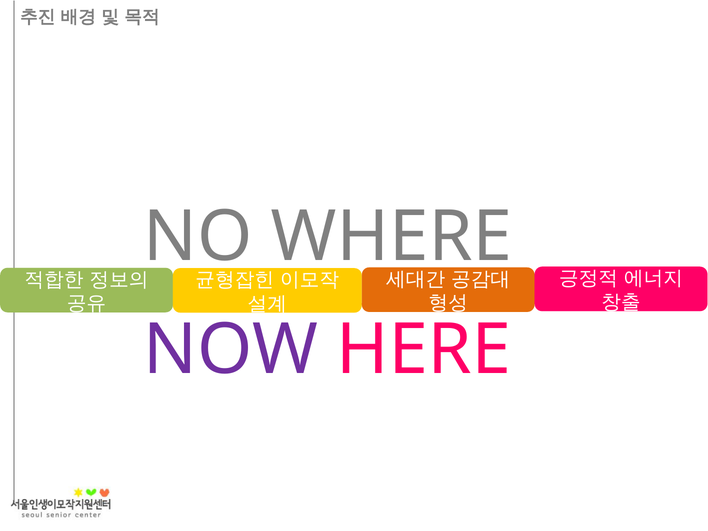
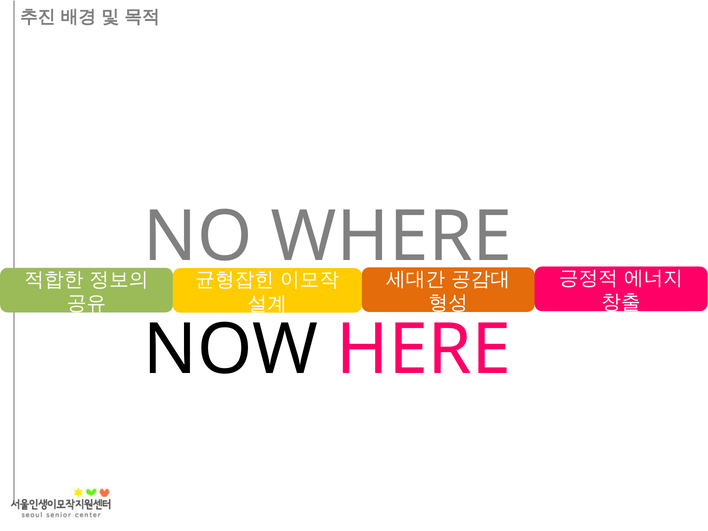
NOW colour: purple -> black
